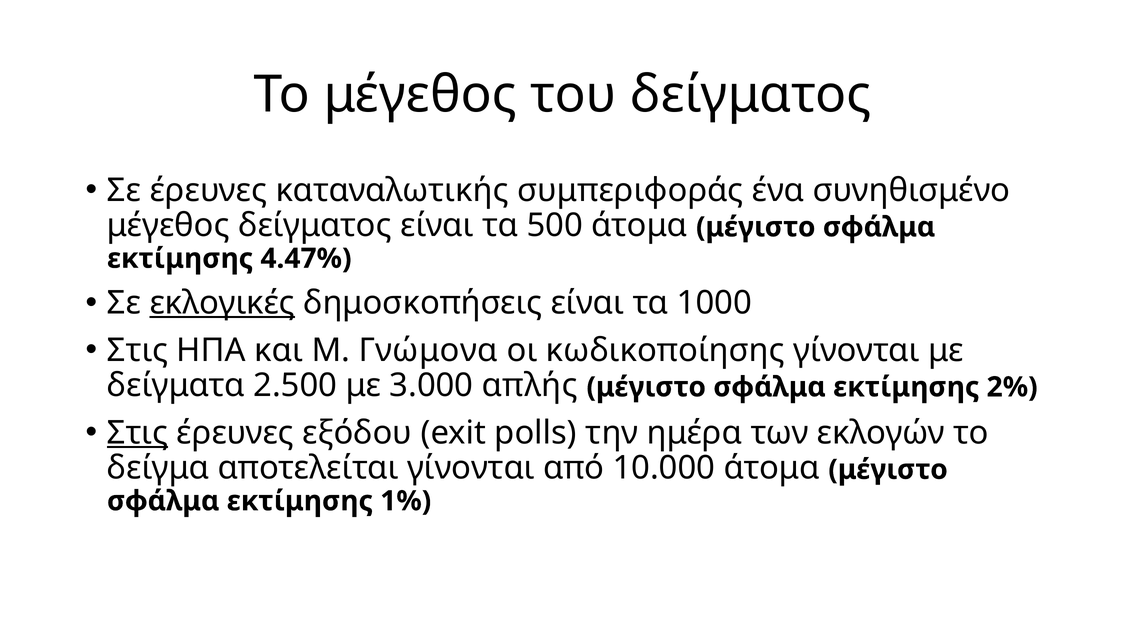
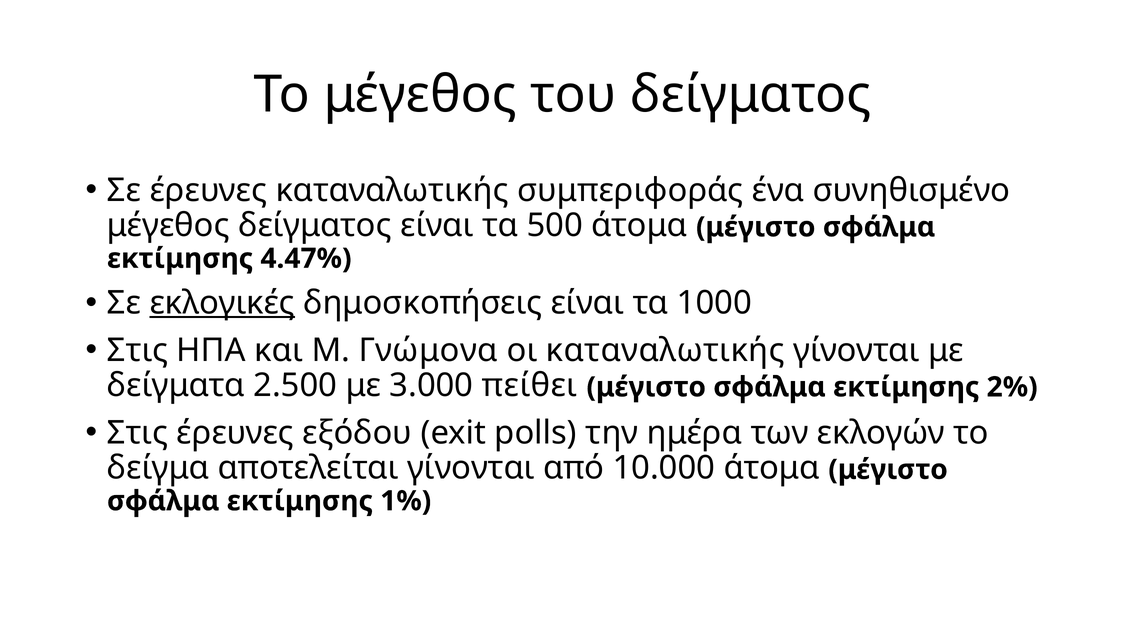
οι κωδικοποίησης: κωδικοποίησης -> καταναλωτικής
απλής: απλής -> πείθει
Στις at (138, 433) underline: present -> none
